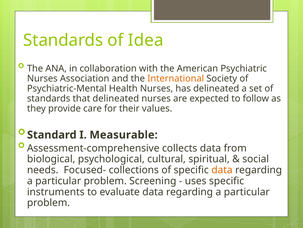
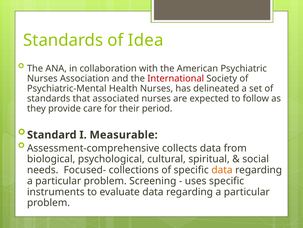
International colour: orange -> red
that delineated: delineated -> associated
values: values -> period
